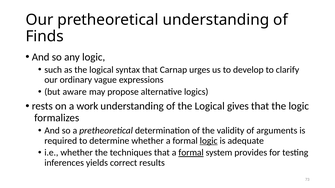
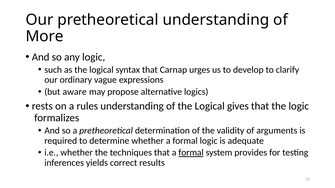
Finds: Finds -> More
work: work -> rules
logic at (209, 141) underline: present -> none
